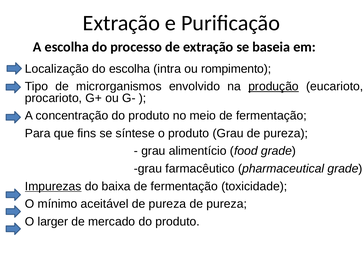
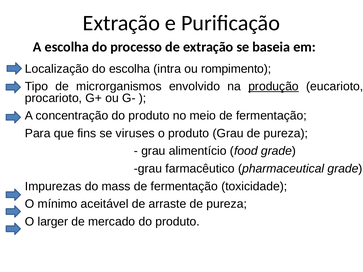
síntese: síntese -> viruses
Impurezas underline: present -> none
baixa: baixa -> mass
aceitável de pureza: pureza -> arraste
